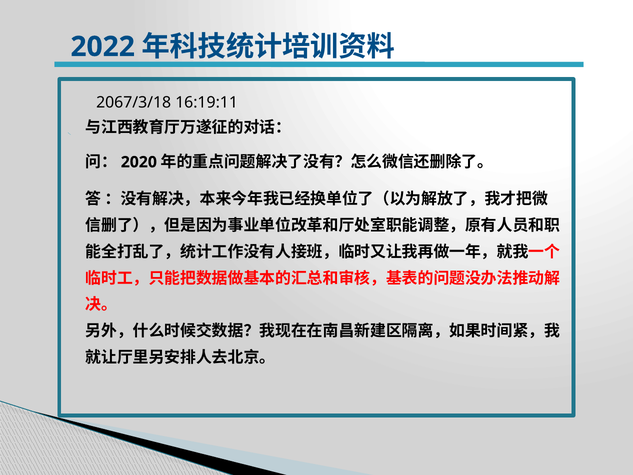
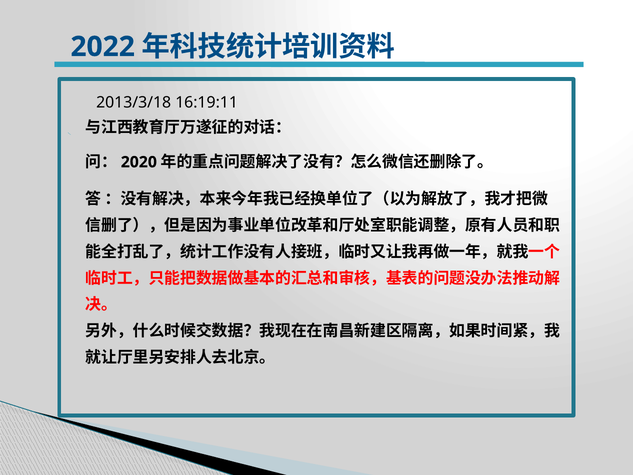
2067/3/18: 2067/3/18 -> 2013/3/18
